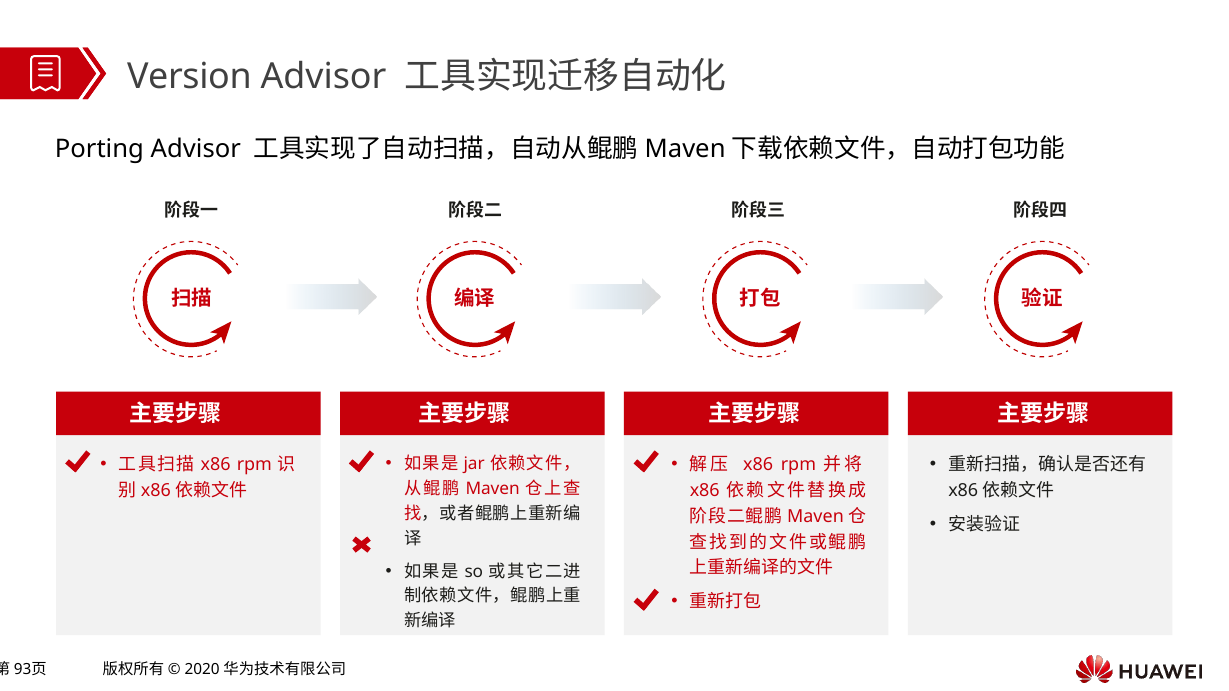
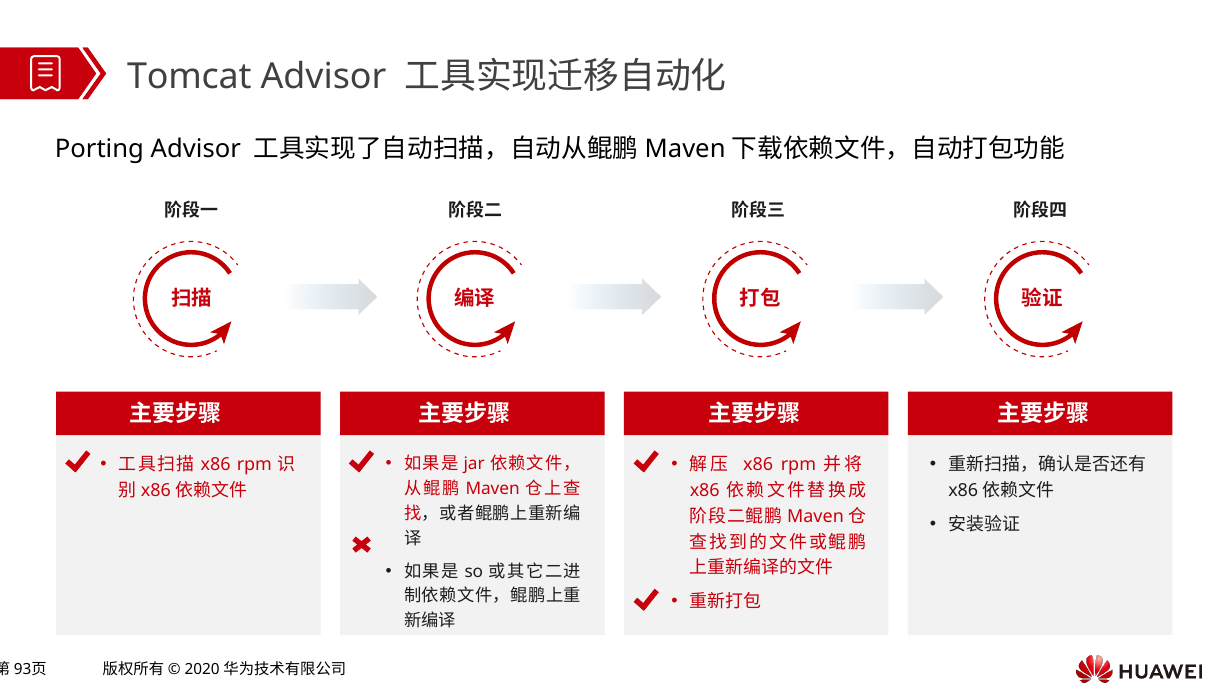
Version: Version -> Tomcat
